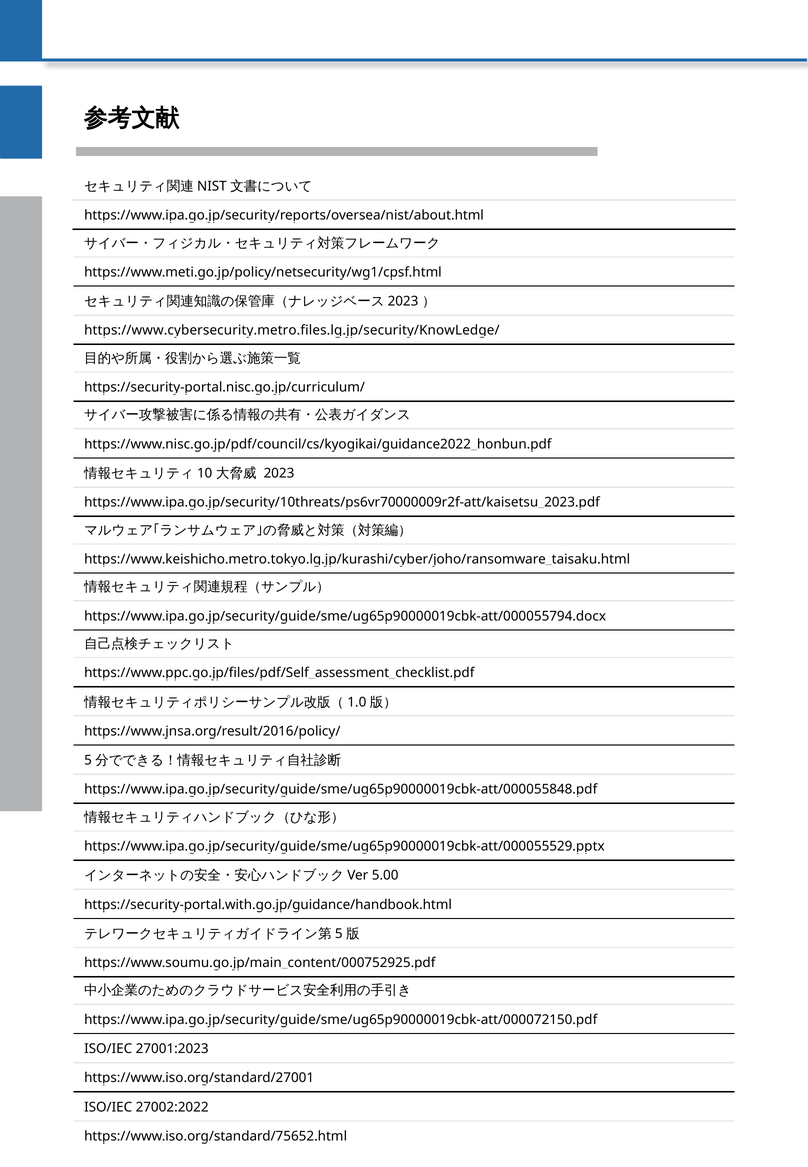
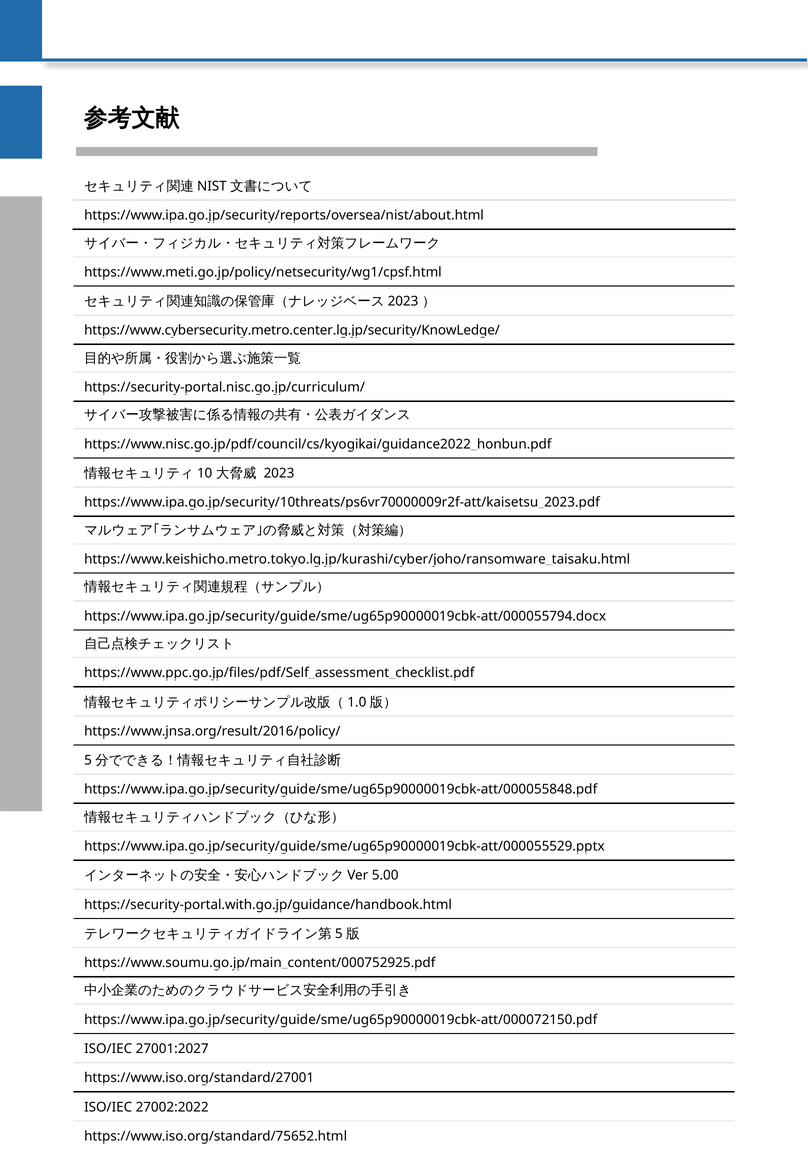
https://www.cybersecurity.metro.files.lg.jp/security/KnowLedge/: https://www.cybersecurity.metro.files.lg.jp/security/KnowLedge/ -> https://www.cybersecurity.metro.center.lg.jp/security/KnowLedge/
27001:2023: 27001:2023 -> 27001:2027
